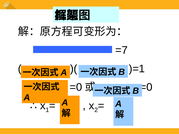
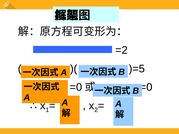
=7: =7 -> =2
)=1: )=1 -> )=5
